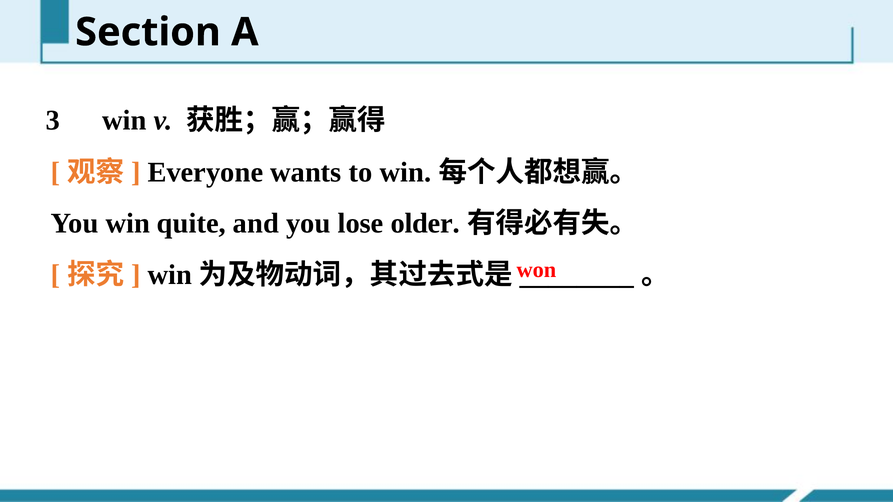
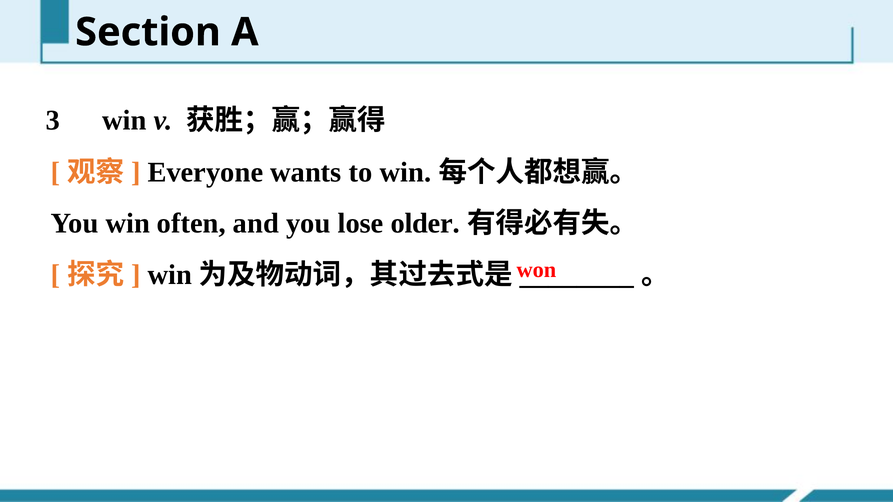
quite: quite -> often
